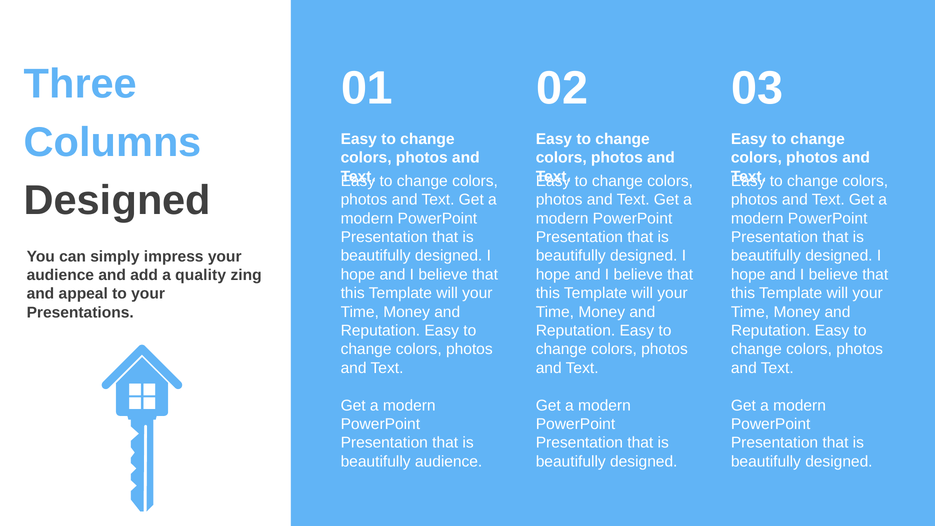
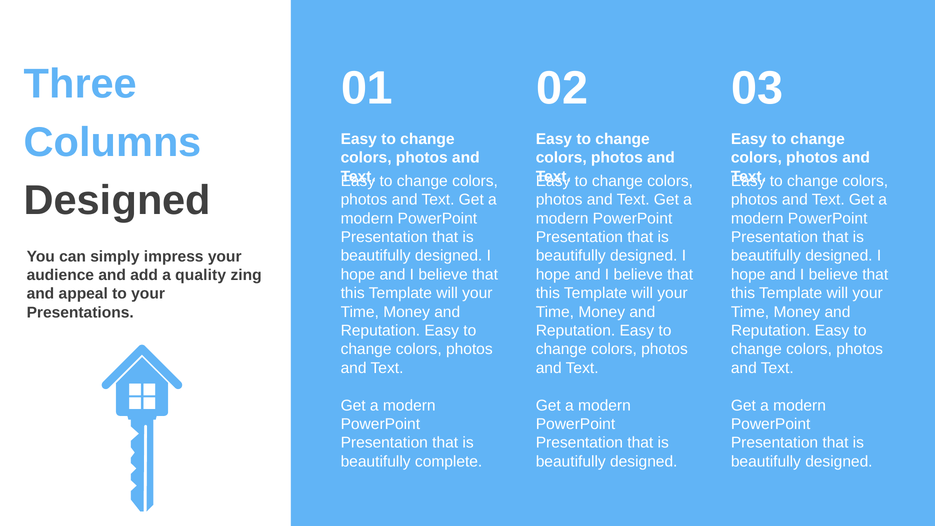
beautifully audience: audience -> complete
